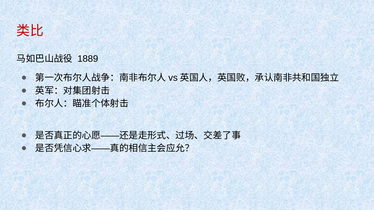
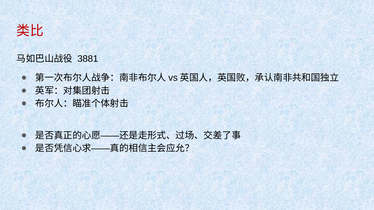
1889: 1889 -> 3881
